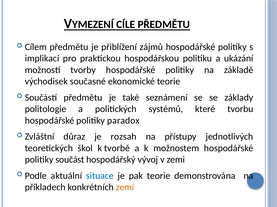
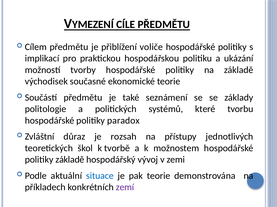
zájmů: zájmů -> voliče
politiky součást: součást -> základě
zemí colour: orange -> purple
